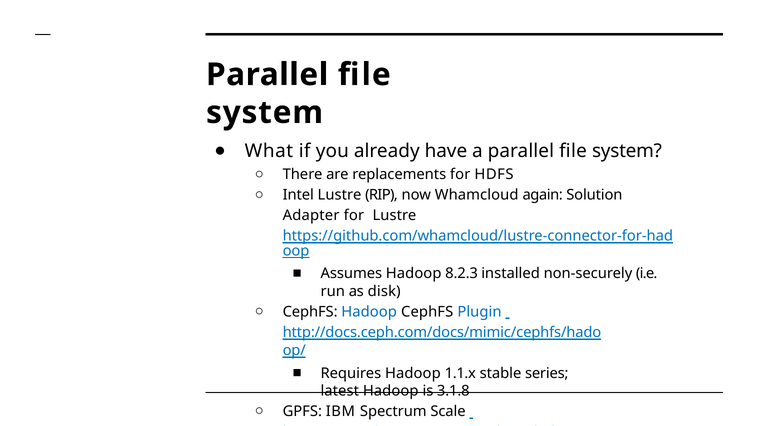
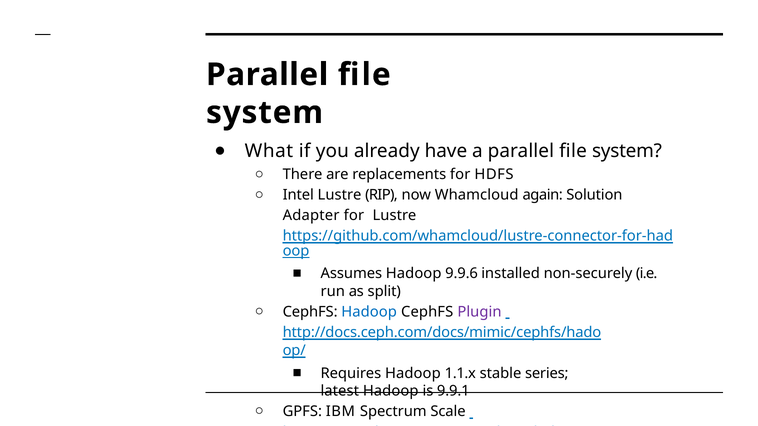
8.2.3: 8.2.3 -> 9.9.6
disk: disk -> split
Plugin colour: blue -> purple
3.1.8: 3.1.8 -> 9.9.1
